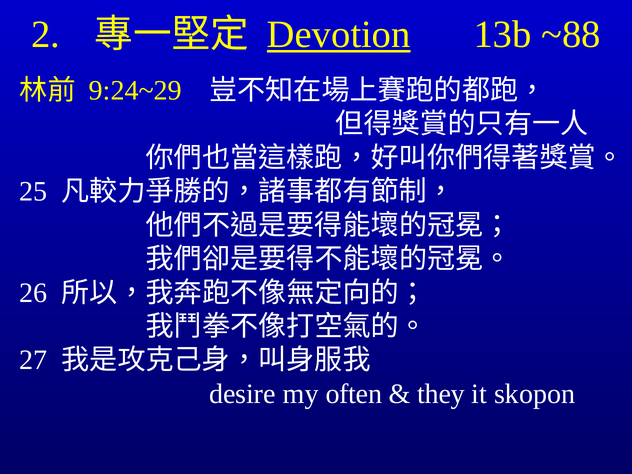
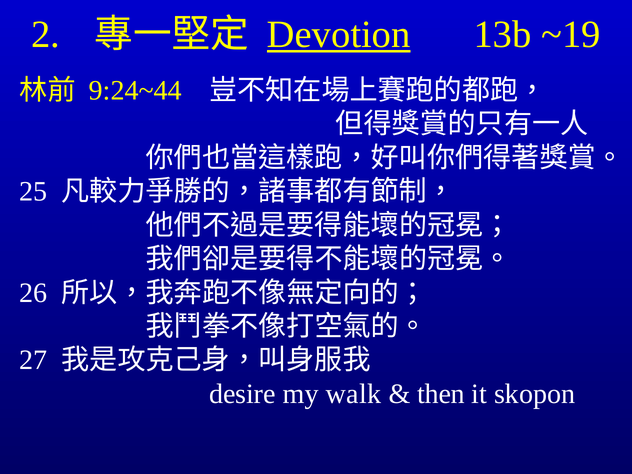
~88: ~88 -> ~19
9:24~29: 9:24~29 -> 9:24~44
often: often -> walk
they: they -> then
